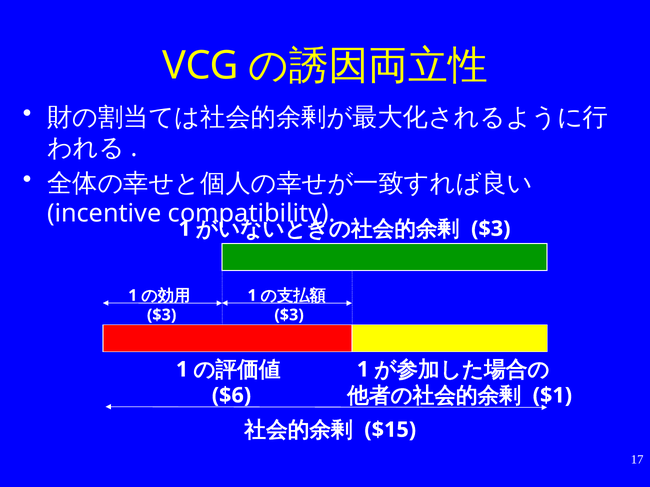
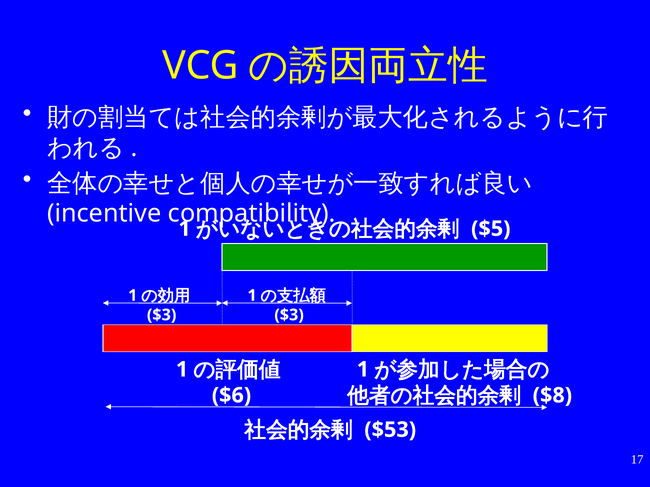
$3 at (491, 229): $3 -> $5
$1: $1 -> $8
$15: $15 -> $53
